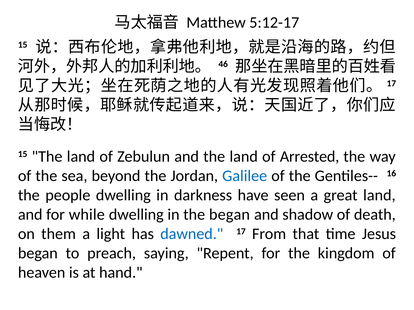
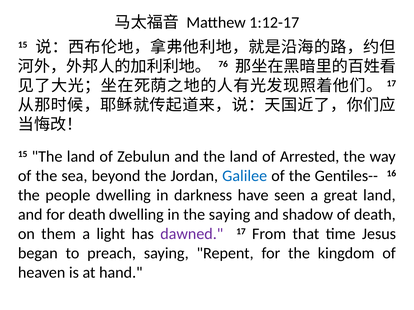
5:12-17: 5:12-17 -> 1:12-17
46: 46 -> 76
for while: while -> death
the began: began -> saying
dawned colour: blue -> purple
